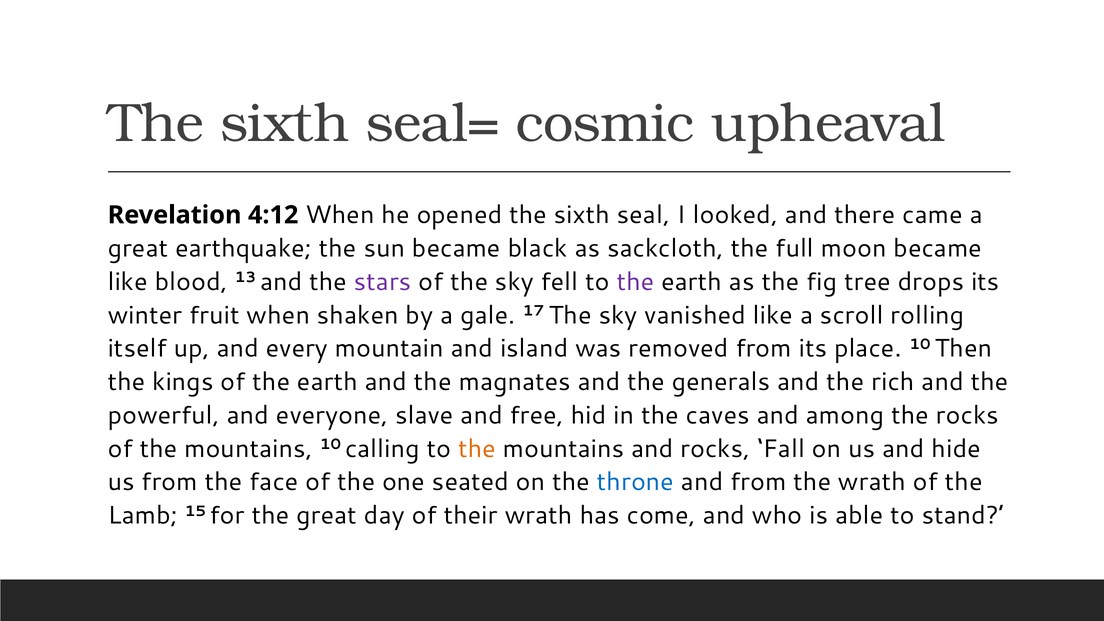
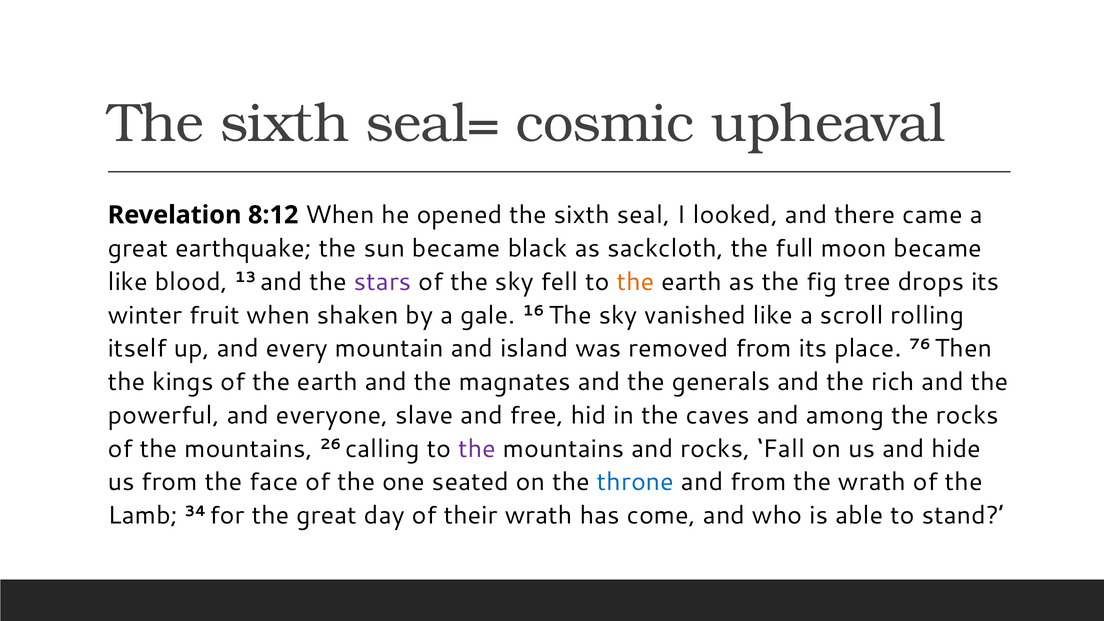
4:12: 4:12 -> 8:12
the at (635, 282) colour: purple -> orange
17: 17 -> 16
place 10: 10 -> 76
mountains 10: 10 -> 26
the at (477, 449) colour: orange -> purple
15: 15 -> 34
